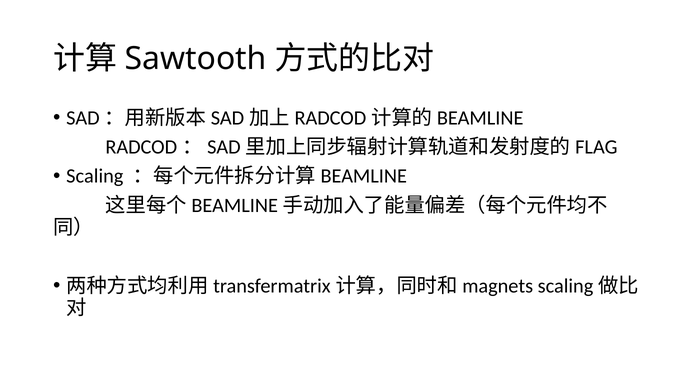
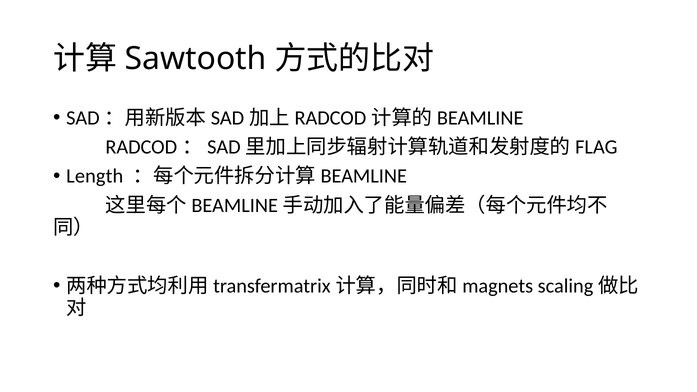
Scaling: Scaling -> Length
